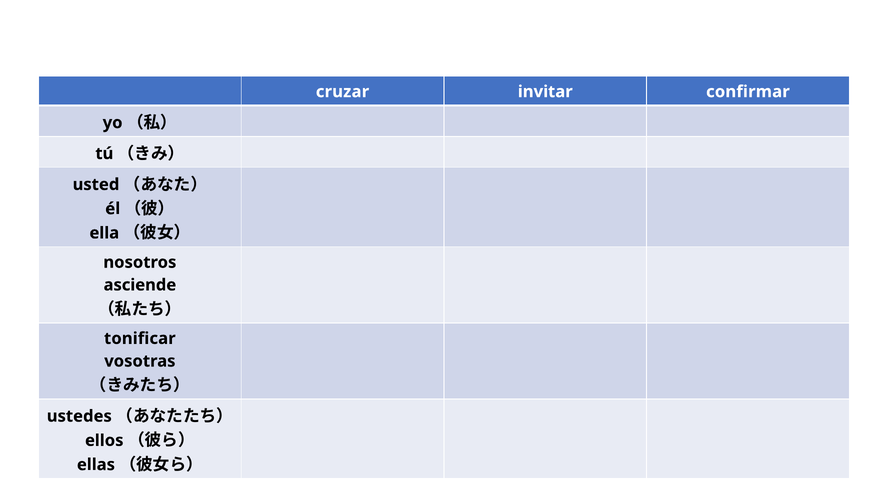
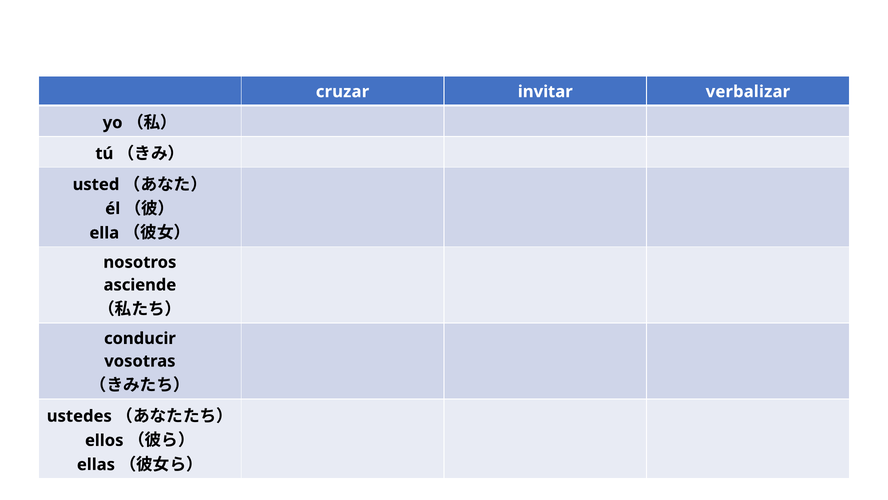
confirmar: confirmar -> verbalizar
tonificar: tonificar -> conducir
